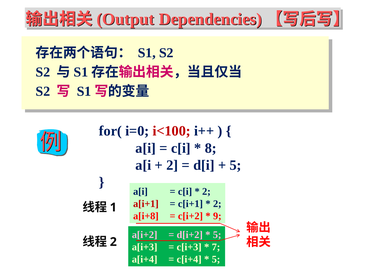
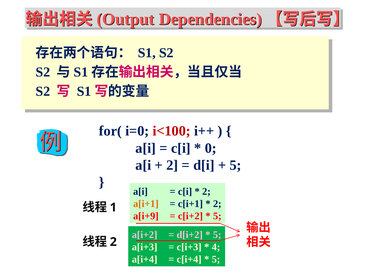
8: 8 -> 0
a[i+1 colour: red -> orange
a[i+8: a[i+8 -> a[i+9
9 at (217, 216): 9 -> 5
7: 7 -> 4
